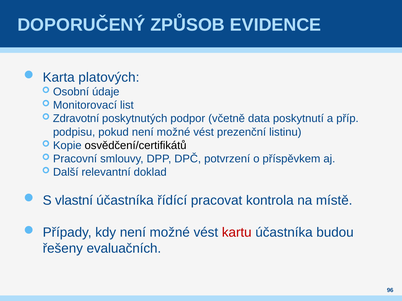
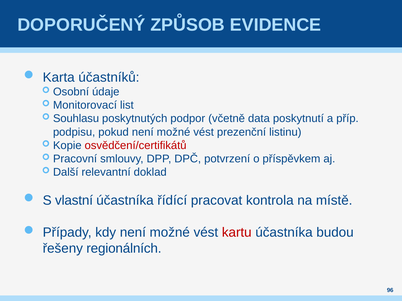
platových: platových -> účastníků
Zdravotní: Zdravotní -> Souhlasu
osvědčení/certifikátů colour: black -> red
evaluačních: evaluačních -> regionálních
